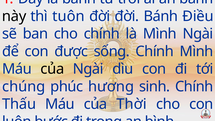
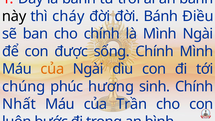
tuôn: tuôn -> cháy
của at (52, 69) colour: black -> orange
Thấu: Thấu -> Nhất
Thời: Thời -> Trần
